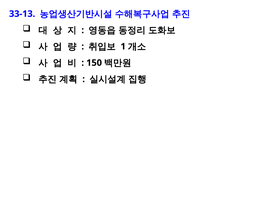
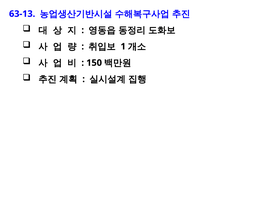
33-13: 33-13 -> 63-13
